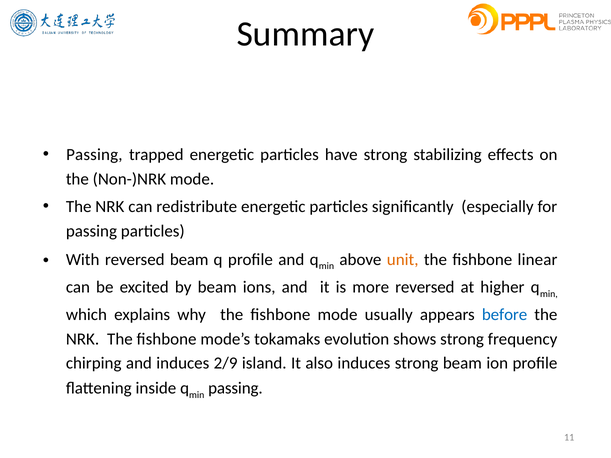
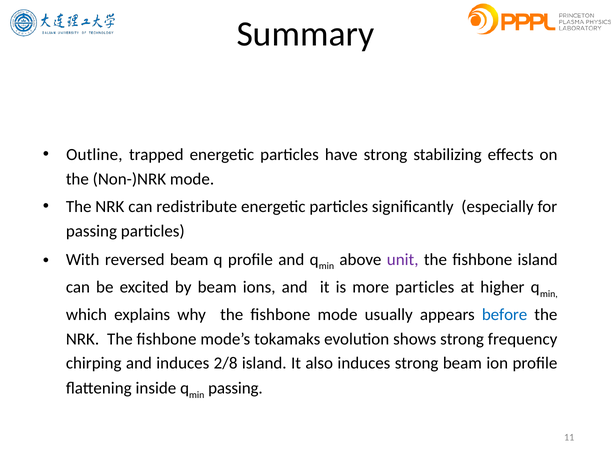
Passing at (94, 155): Passing -> Outline
unit colour: orange -> purple
fishbone linear: linear -> island
more reversed: reversed -> particles
2/9: 2/9 -> 2/8
